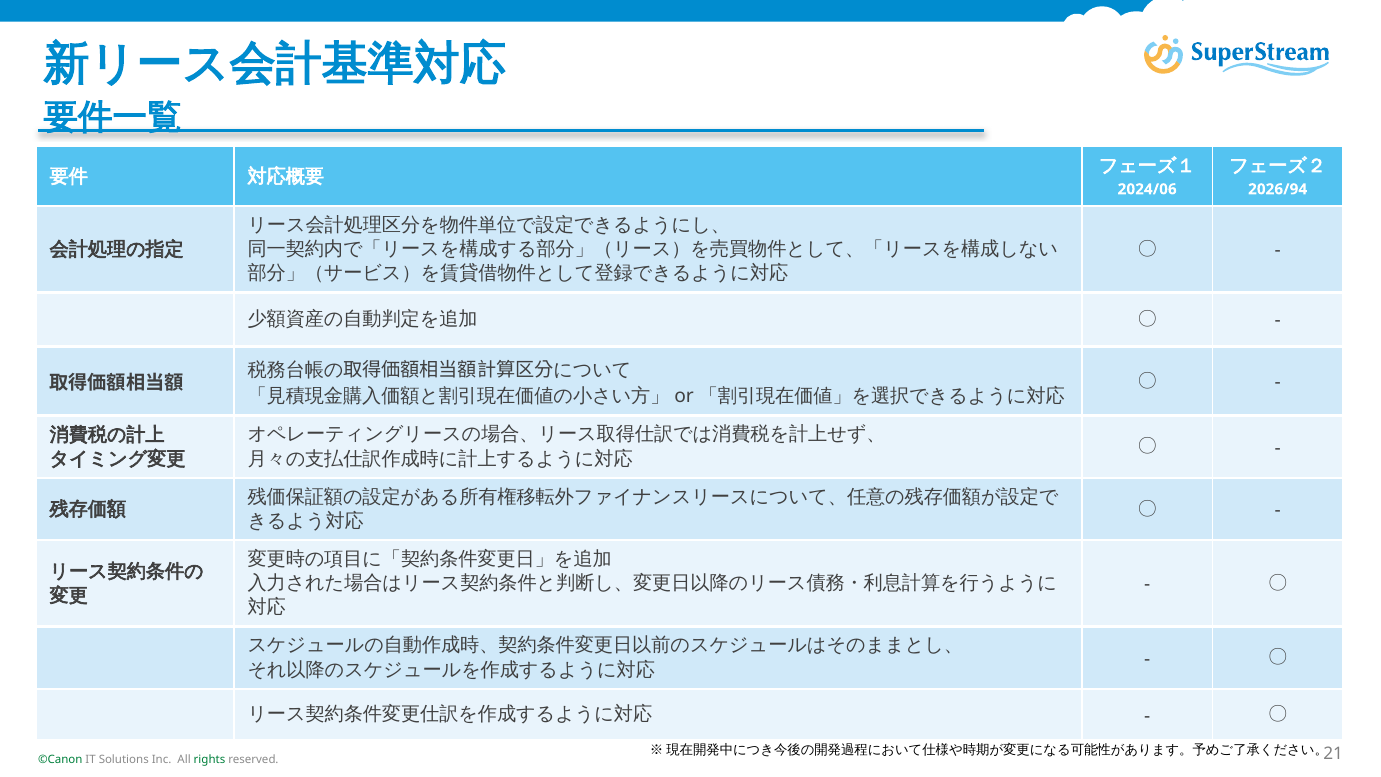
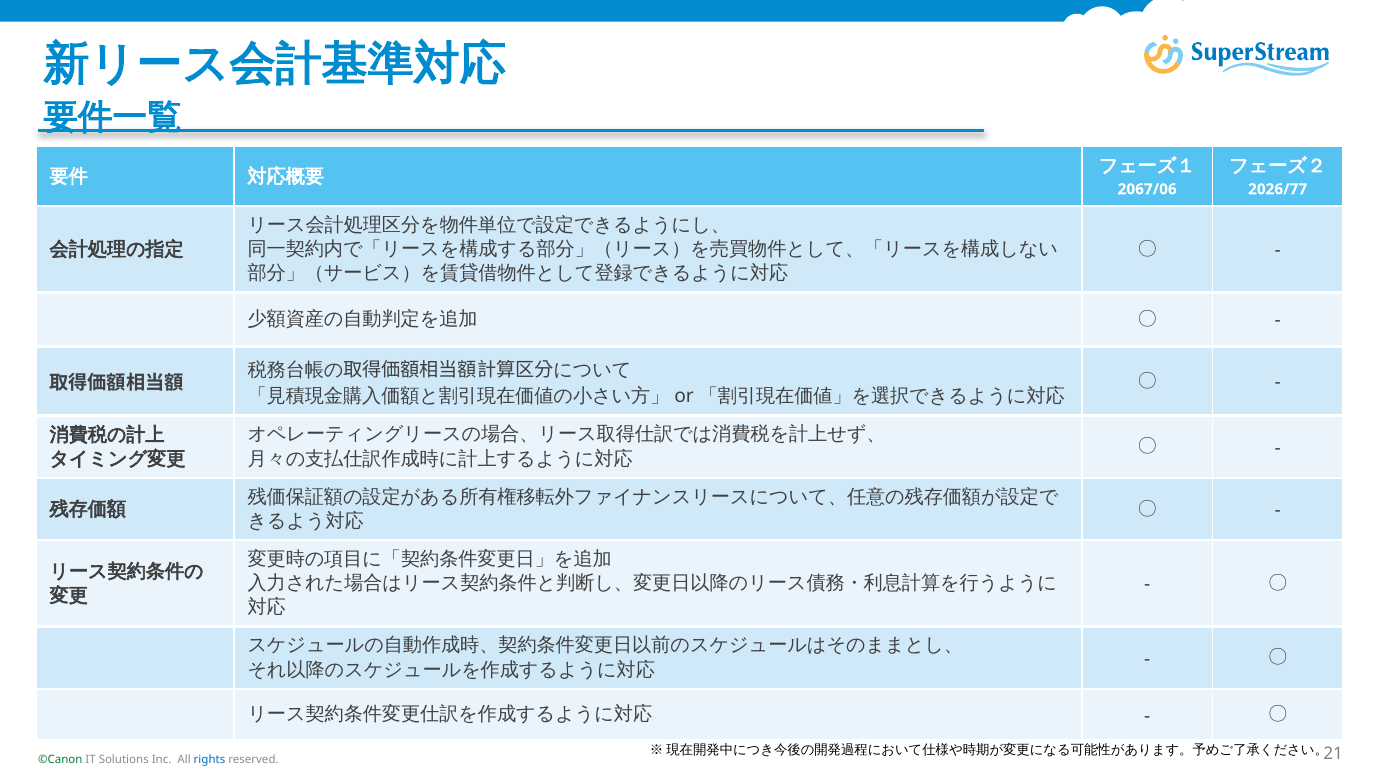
2024/06: 2024/06 -> 2067/06
2026/94: 2026/94 -> 2026/77
rights colour: green -> blue
